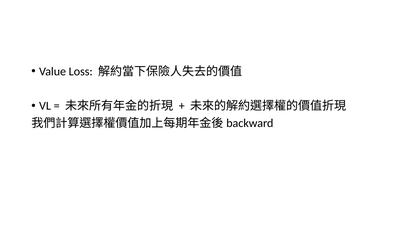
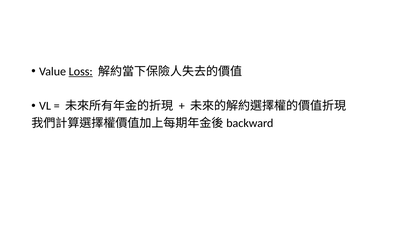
Loss underline: none -> present
